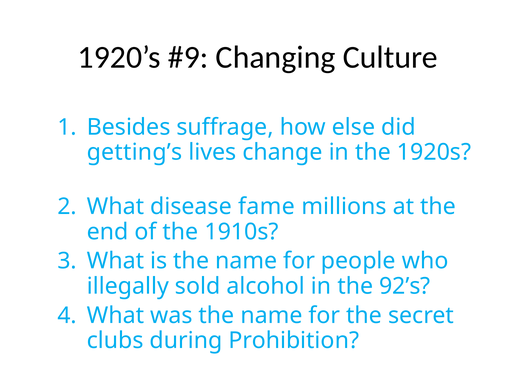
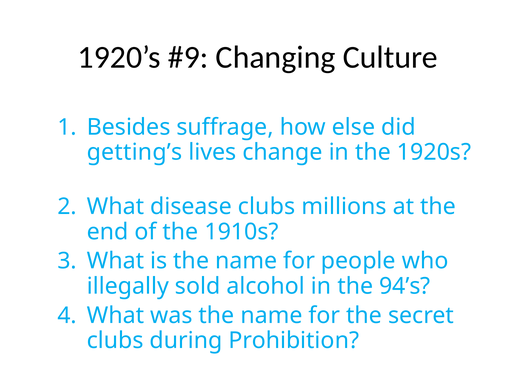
disease fame: fame -> clubs
92’s: 92’s -> 94’s
